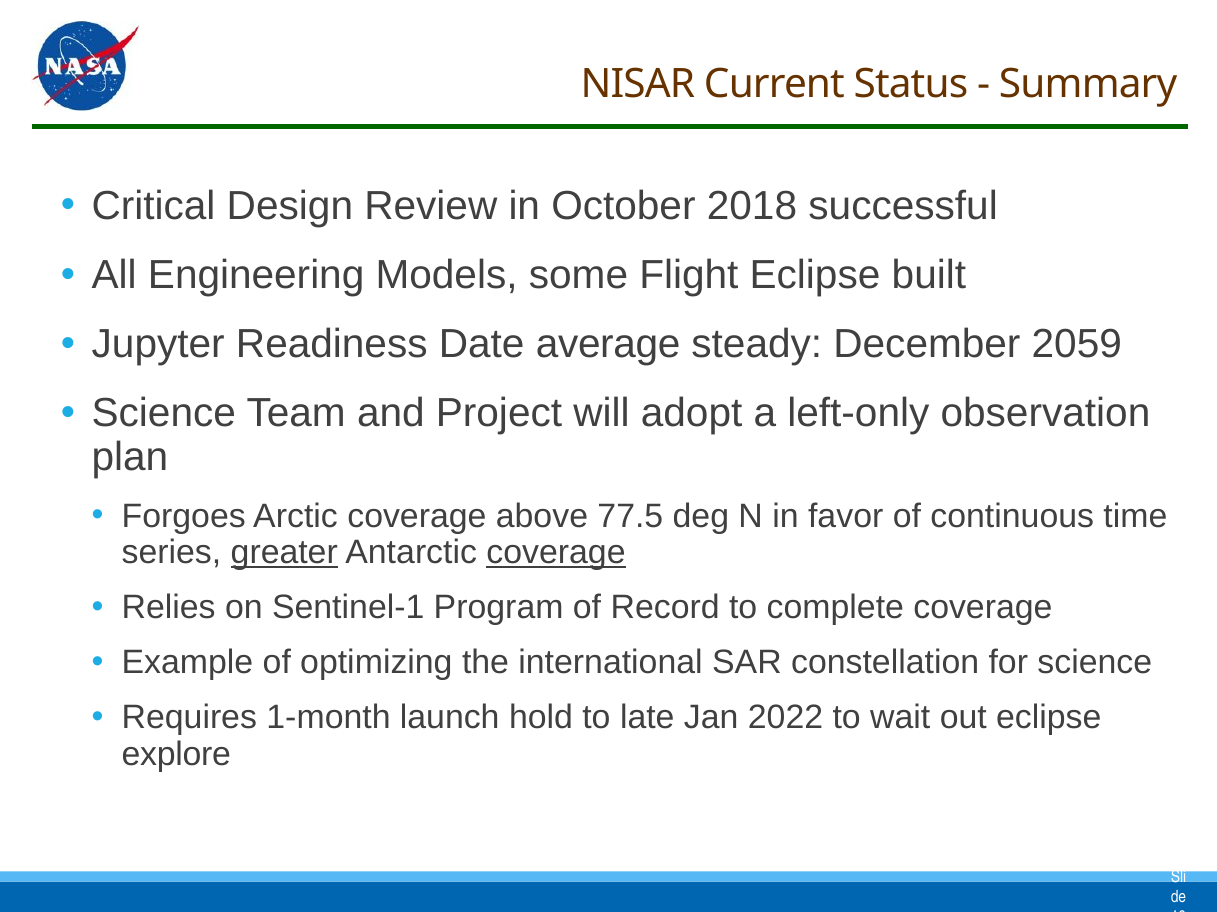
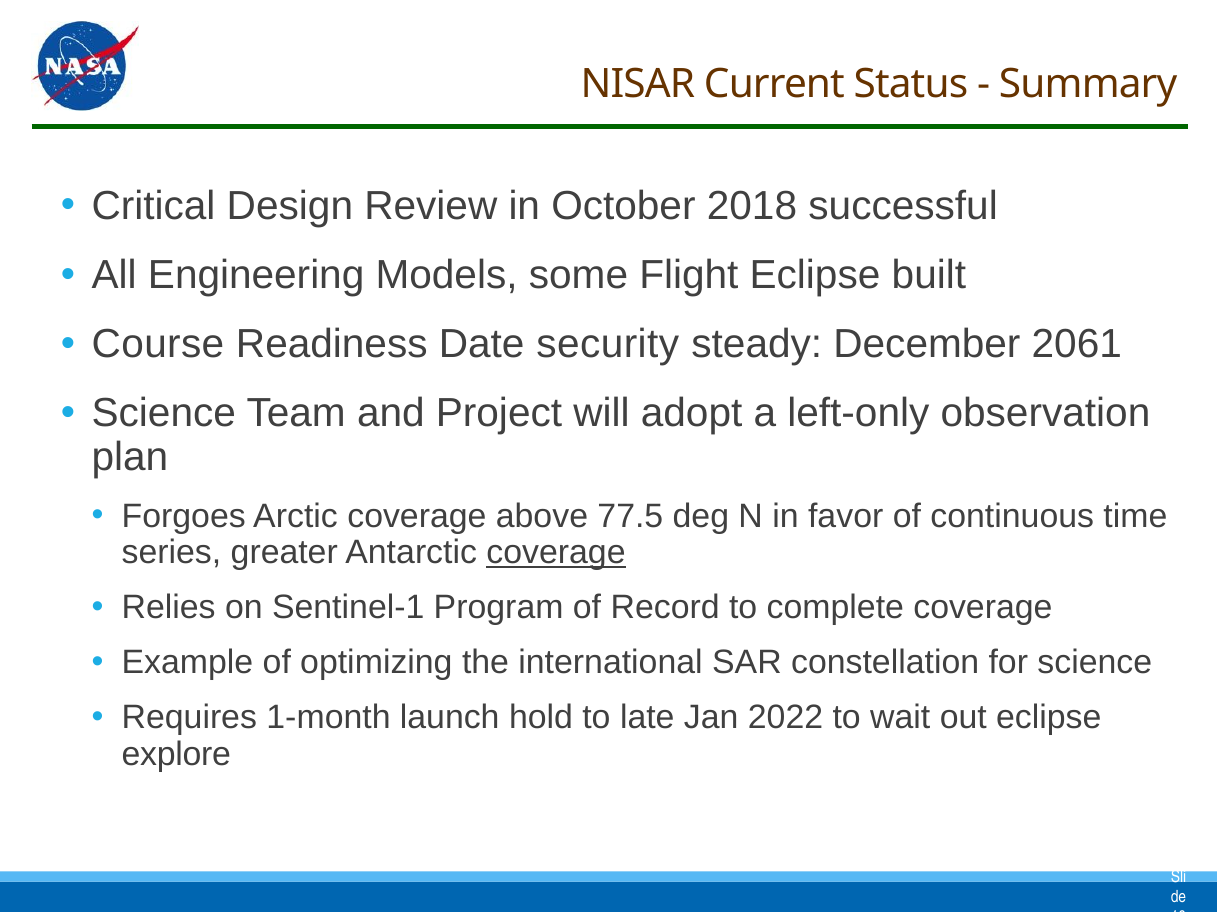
Jupyter: Jupyter -> Course
average: average -> security
2059: 2059 -> 2061
greater underline: present -> none
